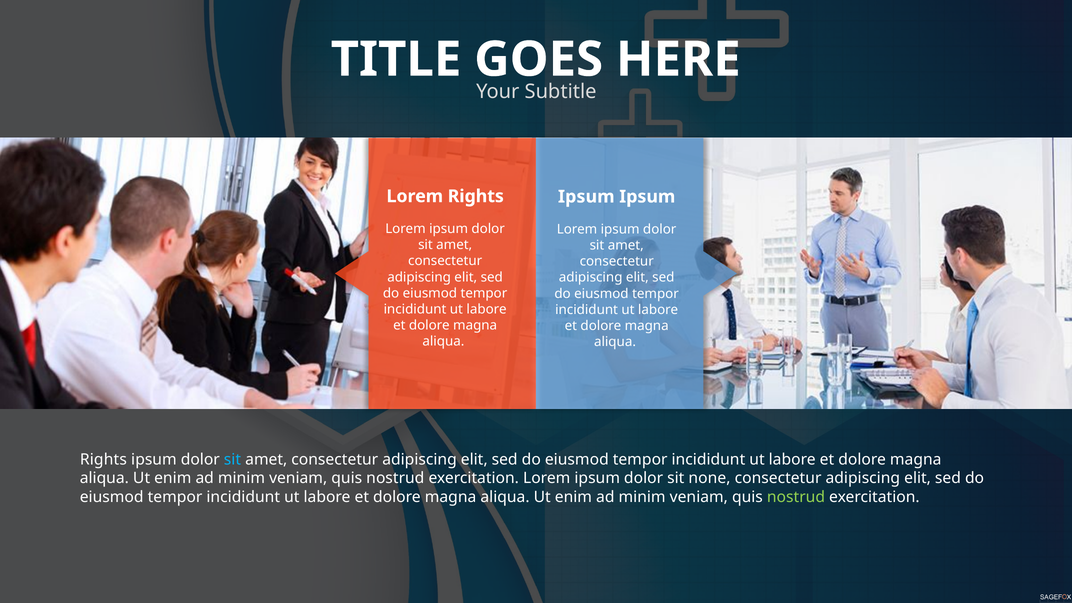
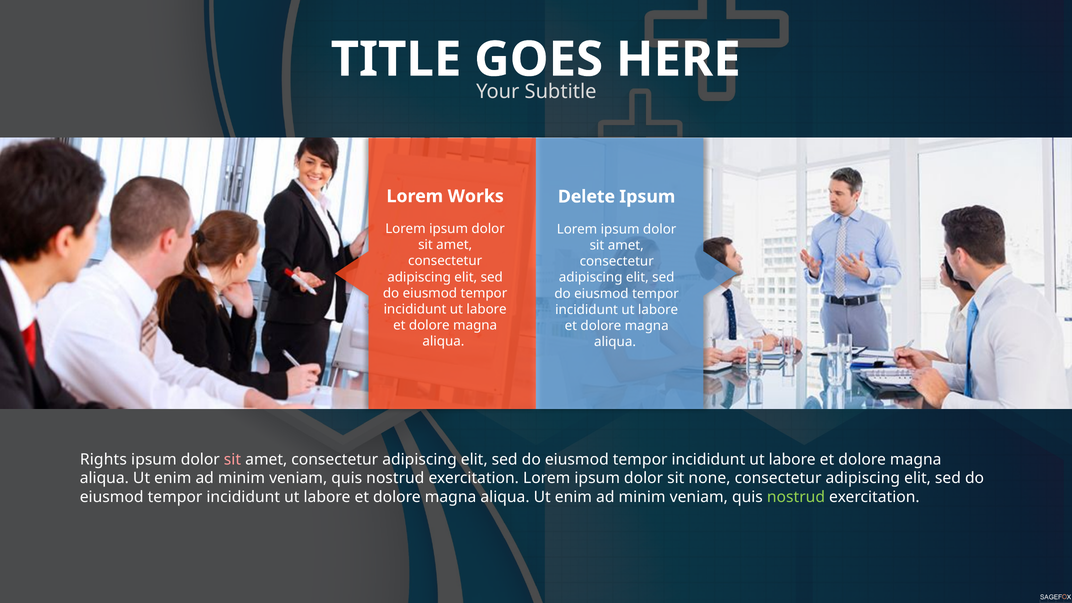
Lorem Rights: Rights -> Works
Ipsum at (586, 197): Ipsum -> Delete
sit at (232, 460) colour: light blue -> pink
